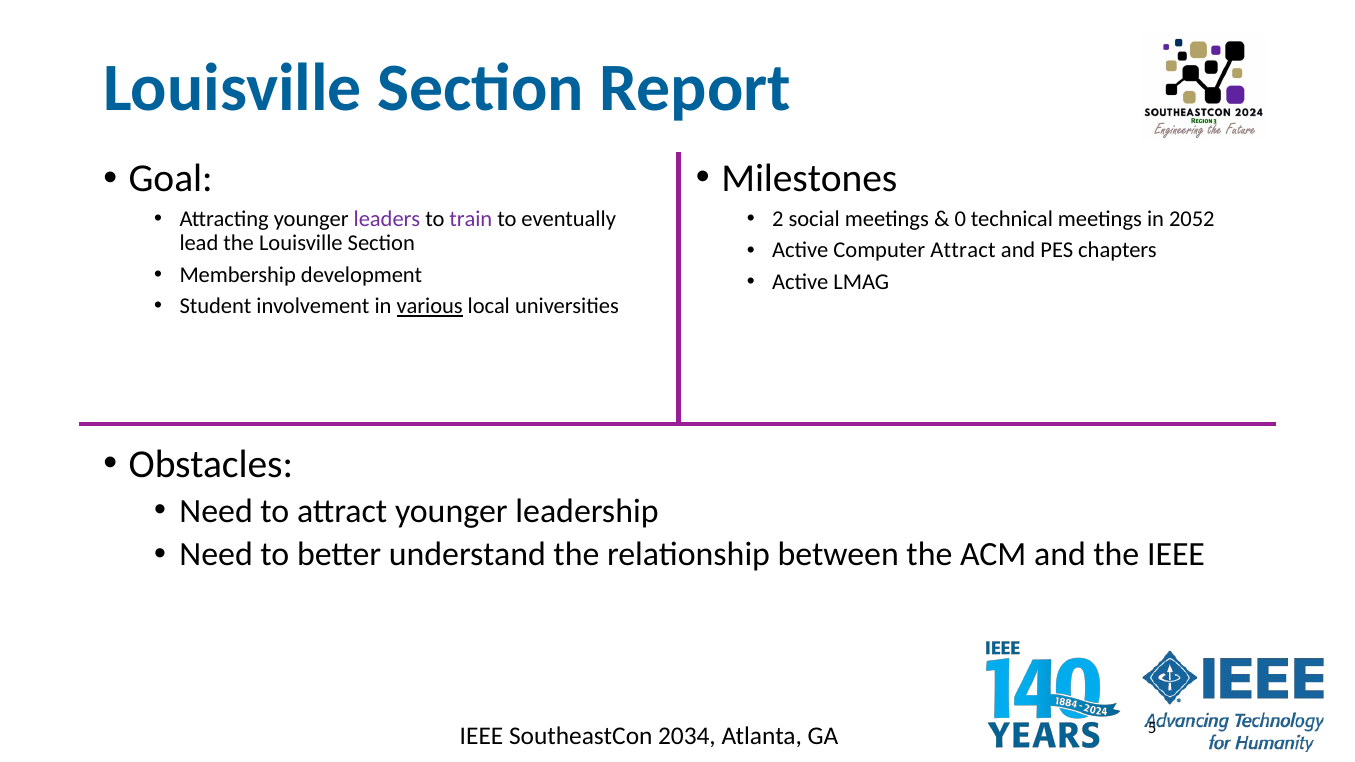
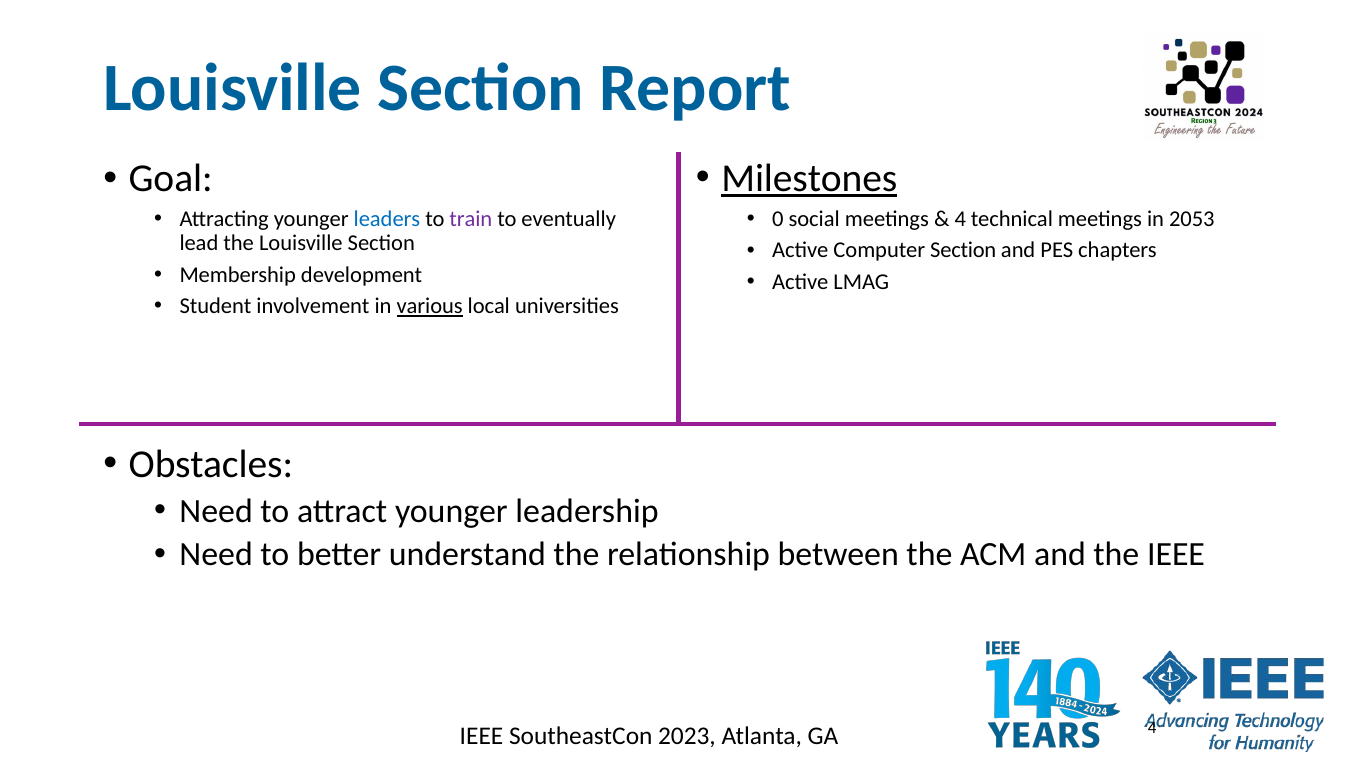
Milestones underline: none -> present
leaders colour: purple -> blue
2: 2 -> 0
0 at (960, 219): 0 -> 4
2052: 2052 -> 2053
Computer Attract: Attract -> Section
2034: 2034 -> 2023
GA 5: 5 -> 4
